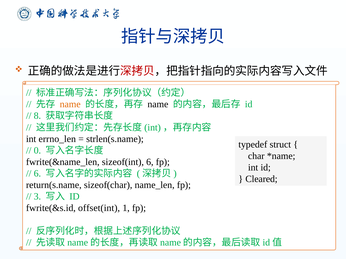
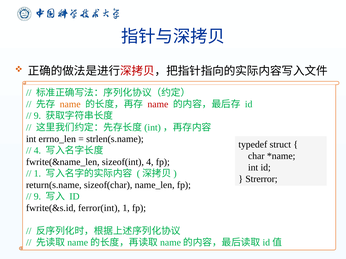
name at (158, 105) colour: black -> red
8 at (37, 116): 8 -> 9
0 at (37, 151): 0 -> 4
sizeof(int 6: 6 -> 4
6 at (37, 174): 6 -> 1
Cleared: Cleared -> Strerror
3 at (37, 197): 3 -> 9
offset(int: offset(int -> ferror(int
